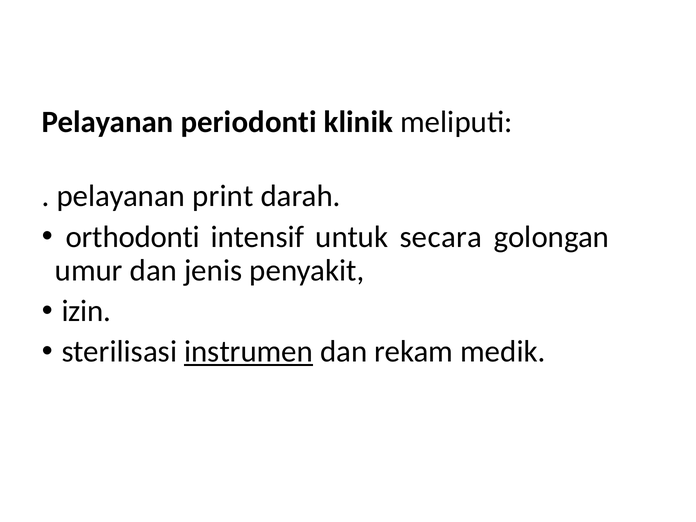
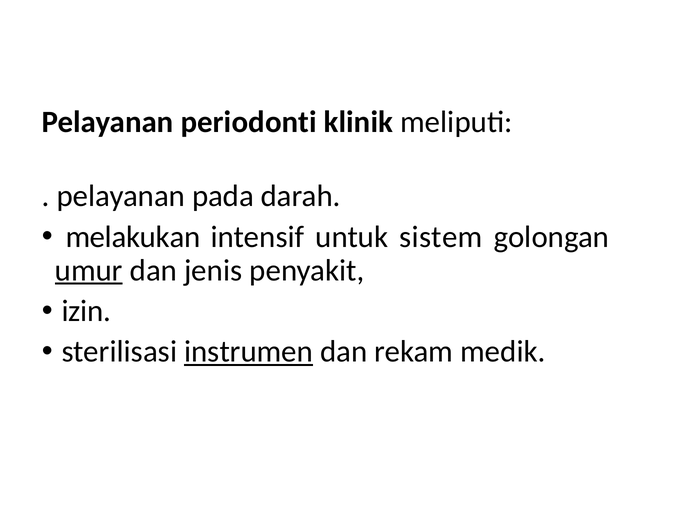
print: print -> pada
orthodonti: orthodonti -> melakukan
secara: secara -> sistem
umur underline: none -> present
